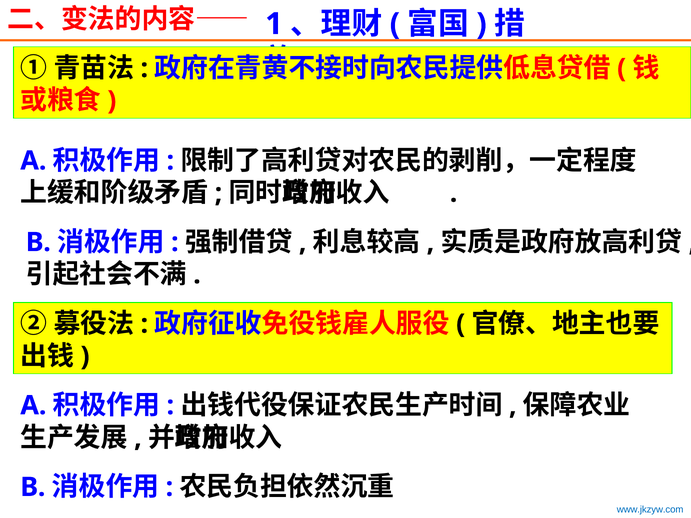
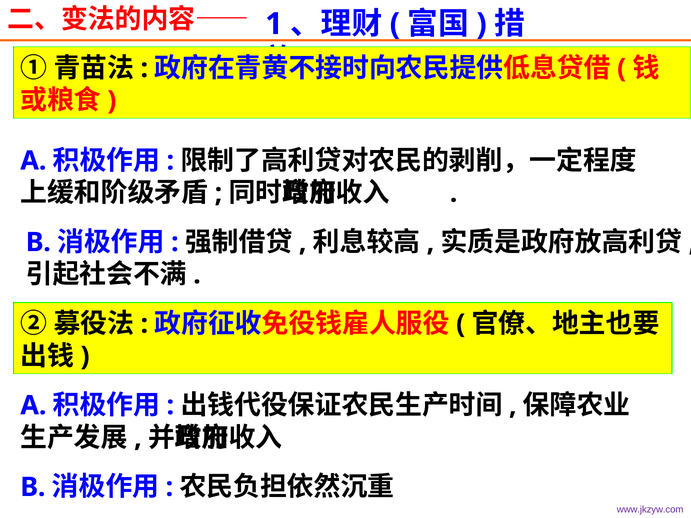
www.jkzyw.com colour: blue -> purple
